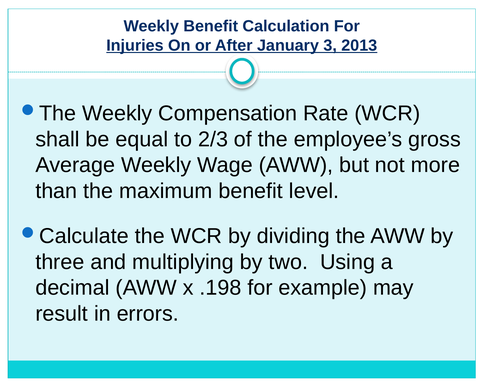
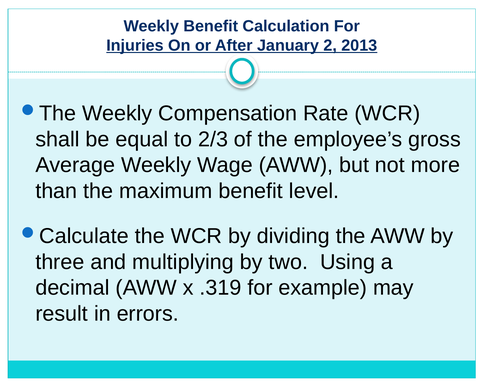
3: 3 -> 2
.198: .198 -> .319
